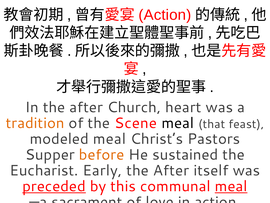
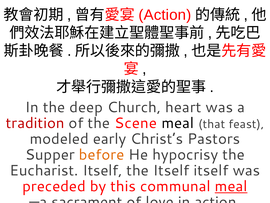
In the after: after -> deep
tradition colour: orange -> red
modeled meal: meal -> early
sustained: sustained -> hypocrisy
Eucharist Early: Early -> Itself
After at (171, 170): After -> Itself
preceded underline: present -> none
